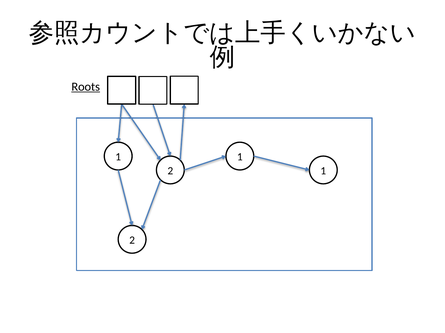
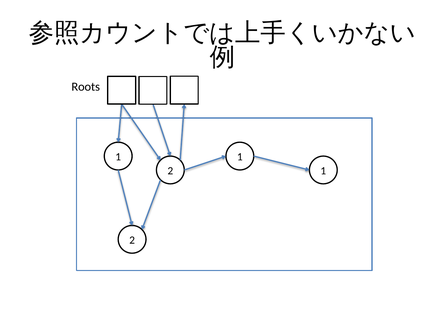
Roots underline: present -> none
